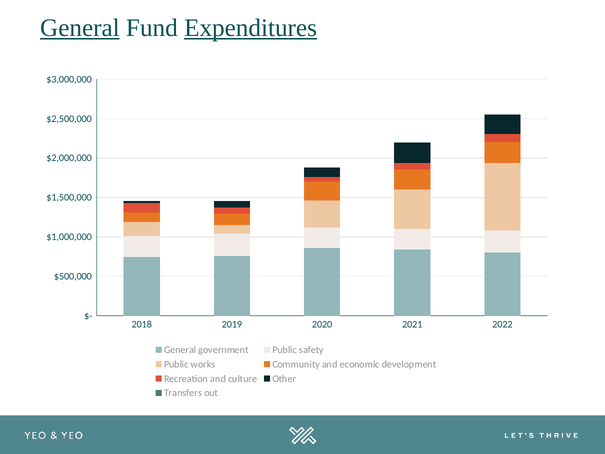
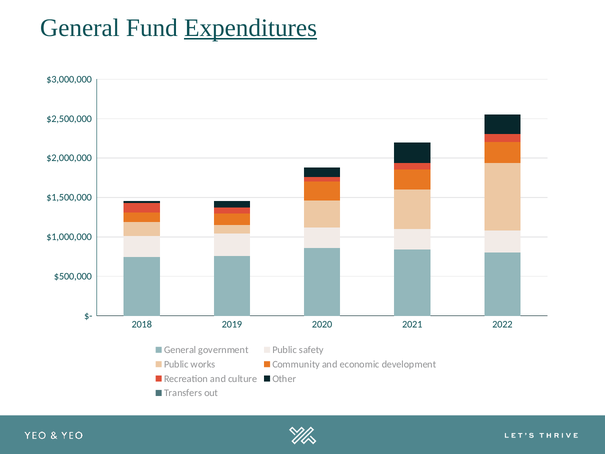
General at (80, 28) underline: present -> none
